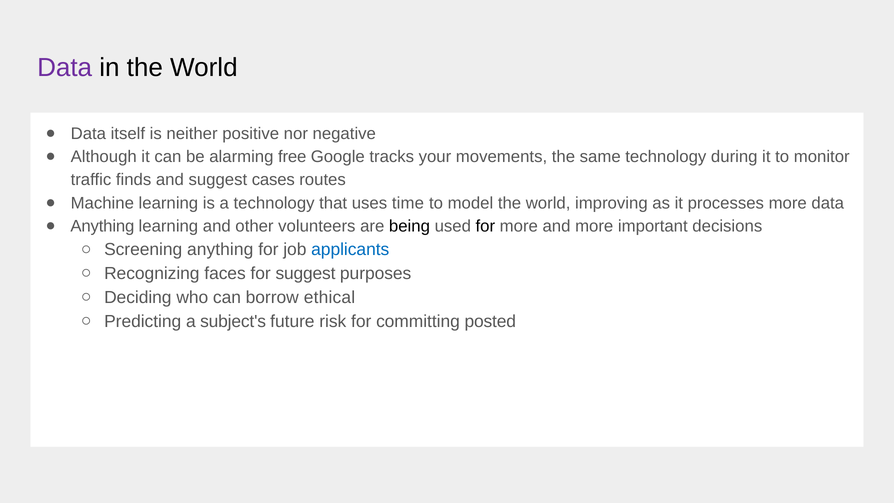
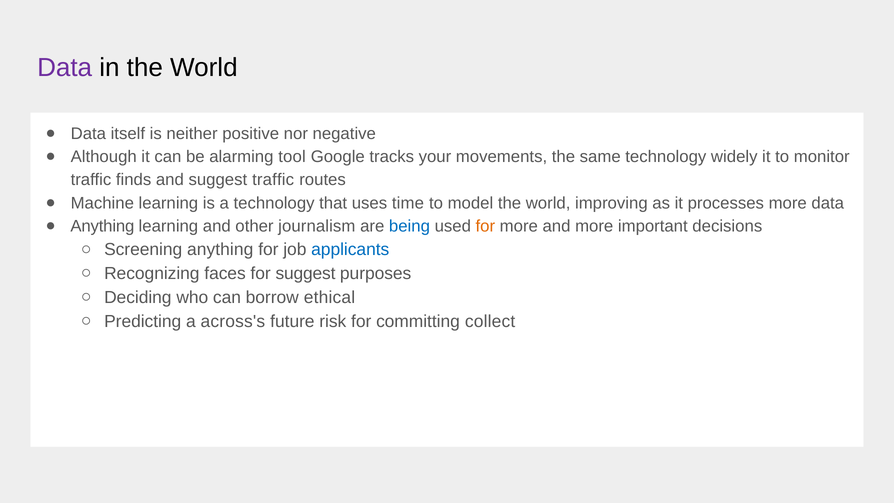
free: free -> tool
during: during -> widely
suggest cases: cases -> traffic
volunteers: volunteers -> journalism
being colour: black -> blue
for at (485, 226) colour: black -> orange
subject's: subject's -> across's
posted: posted -> collect
